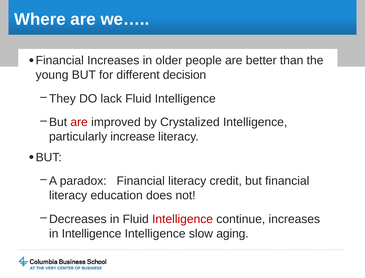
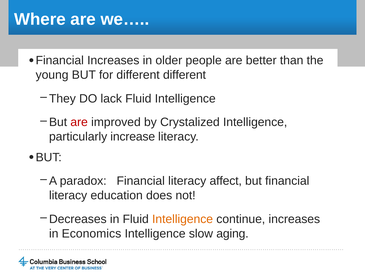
different decision: decision -> different
credit: credit -> affect
Intelligence at (183, 219) colour: red -> orange
in Intelligence: Intelligence -> Economics
